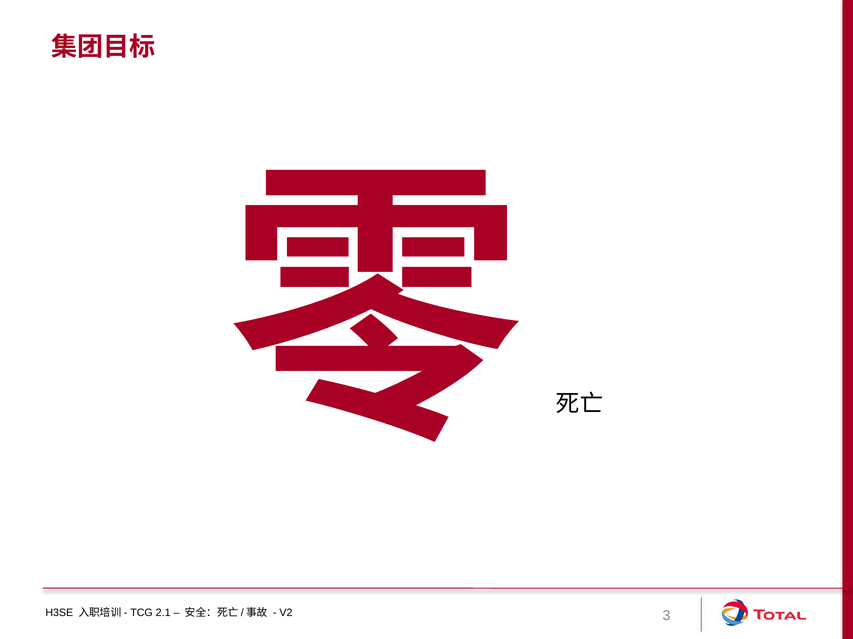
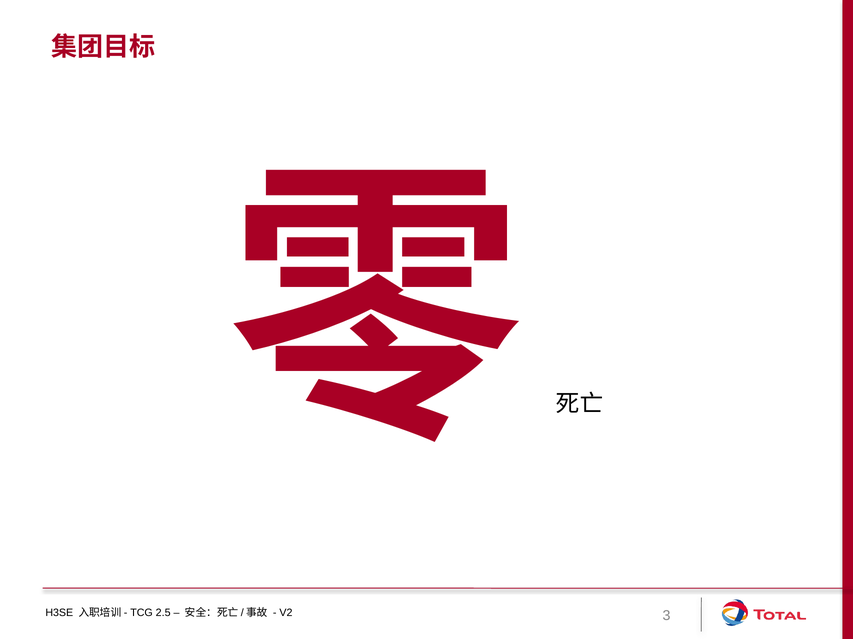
2.1: 2.1 -> 2.5
